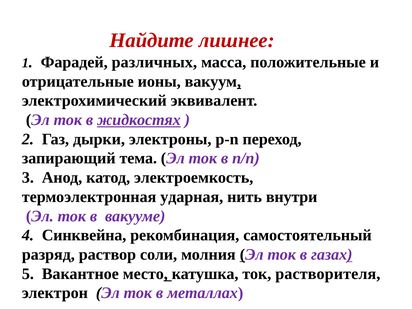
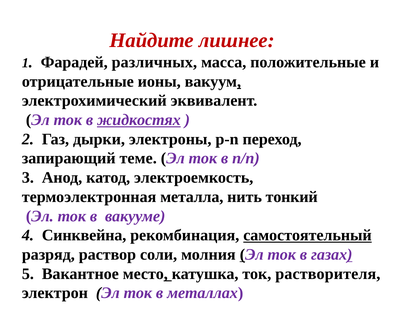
тема: тема -> теме
ударная: ударная -> металла
внутри: внутри -> тонкий
самостоятельный underline: none -> present
